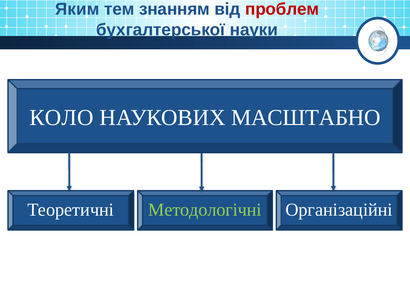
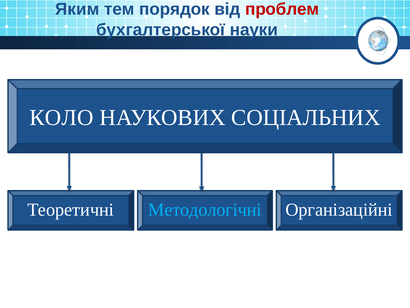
знанням: знанням -> порядок
МАСШТАБНО: МАСШТАБНО -> СОЦІАЛЬНИХ
Методологічні colour: light green -> light blue
